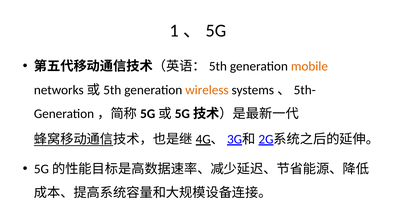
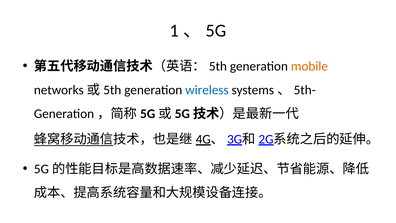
wireless colour: orange -> blue
